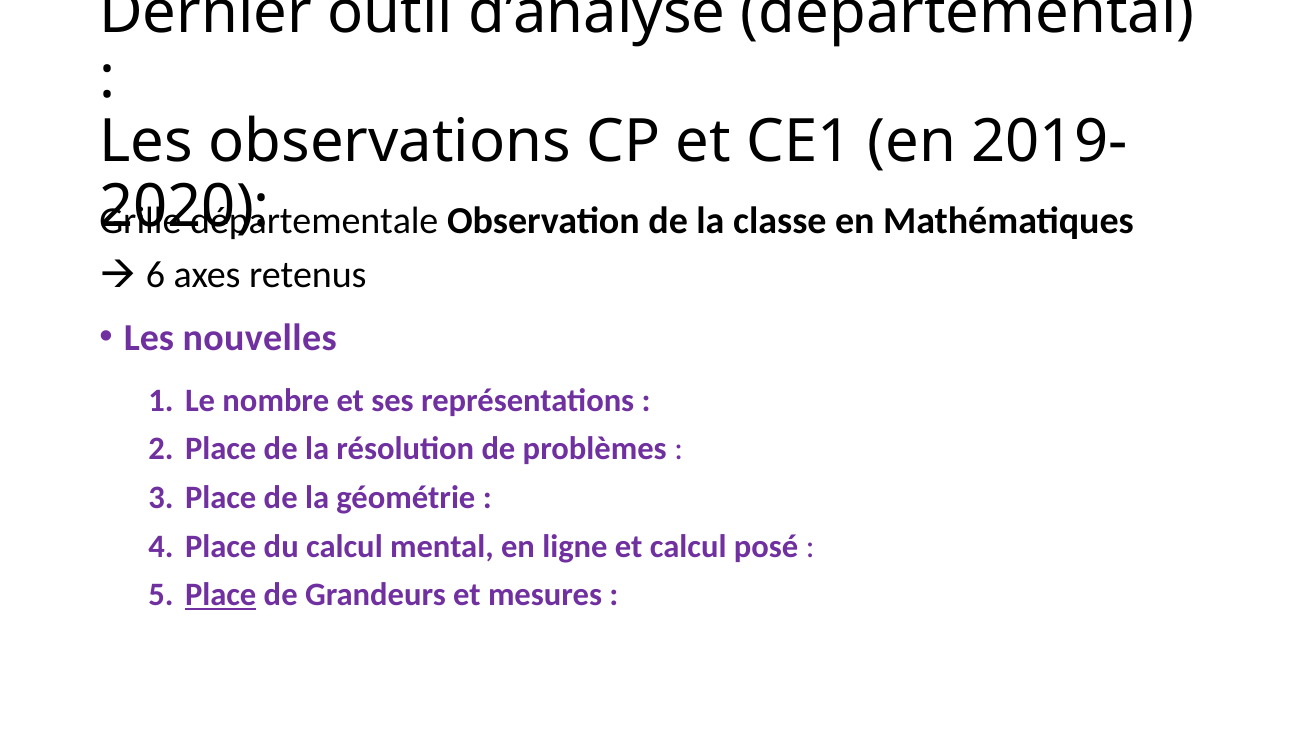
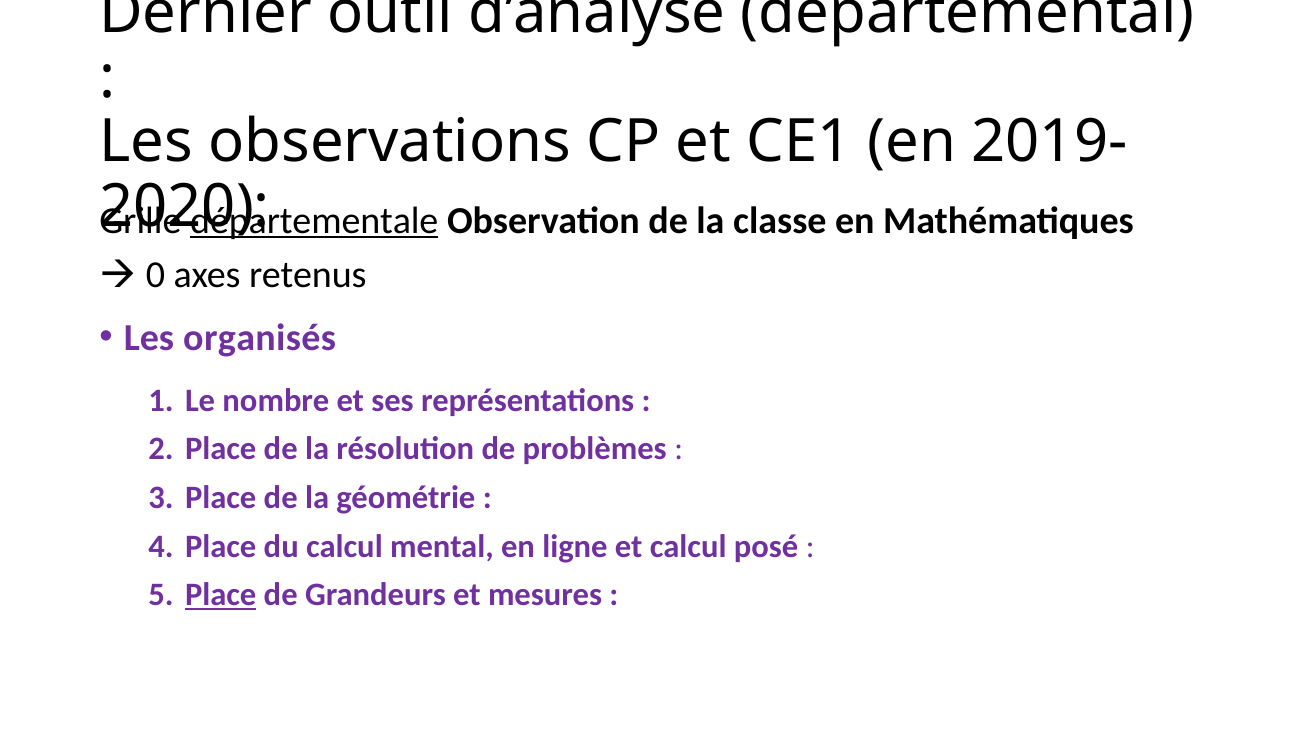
départementale underline: none -> present
6: 6 -> 0
nouvelles: nouvelles -> organisés
